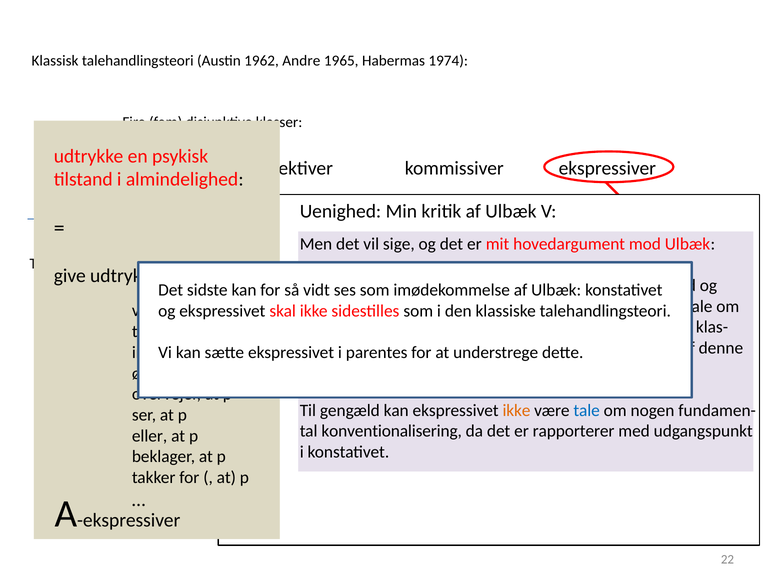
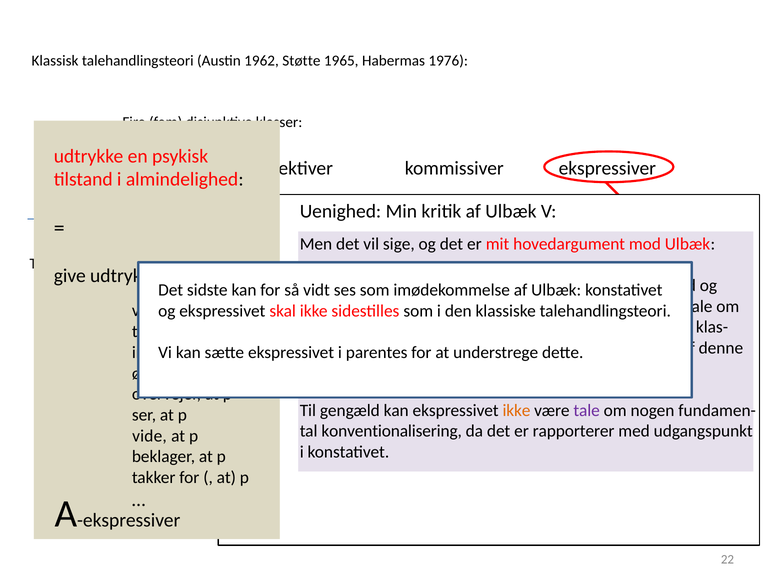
Andre: Andre -> Støtte
1974: 1974 -> 1976
tale at (587, 410) colour: blue -> purple
eller: eller -> vide
